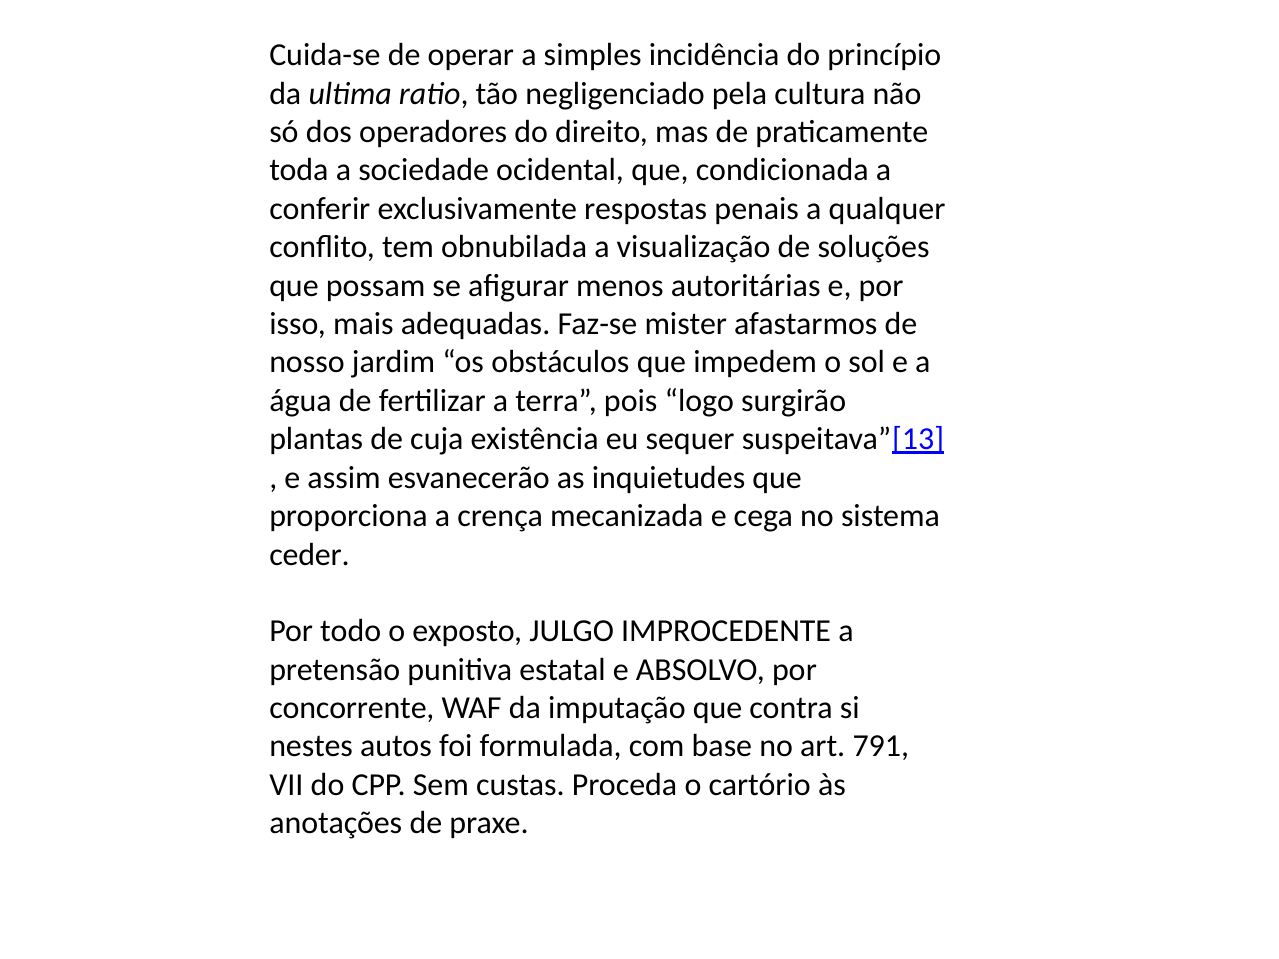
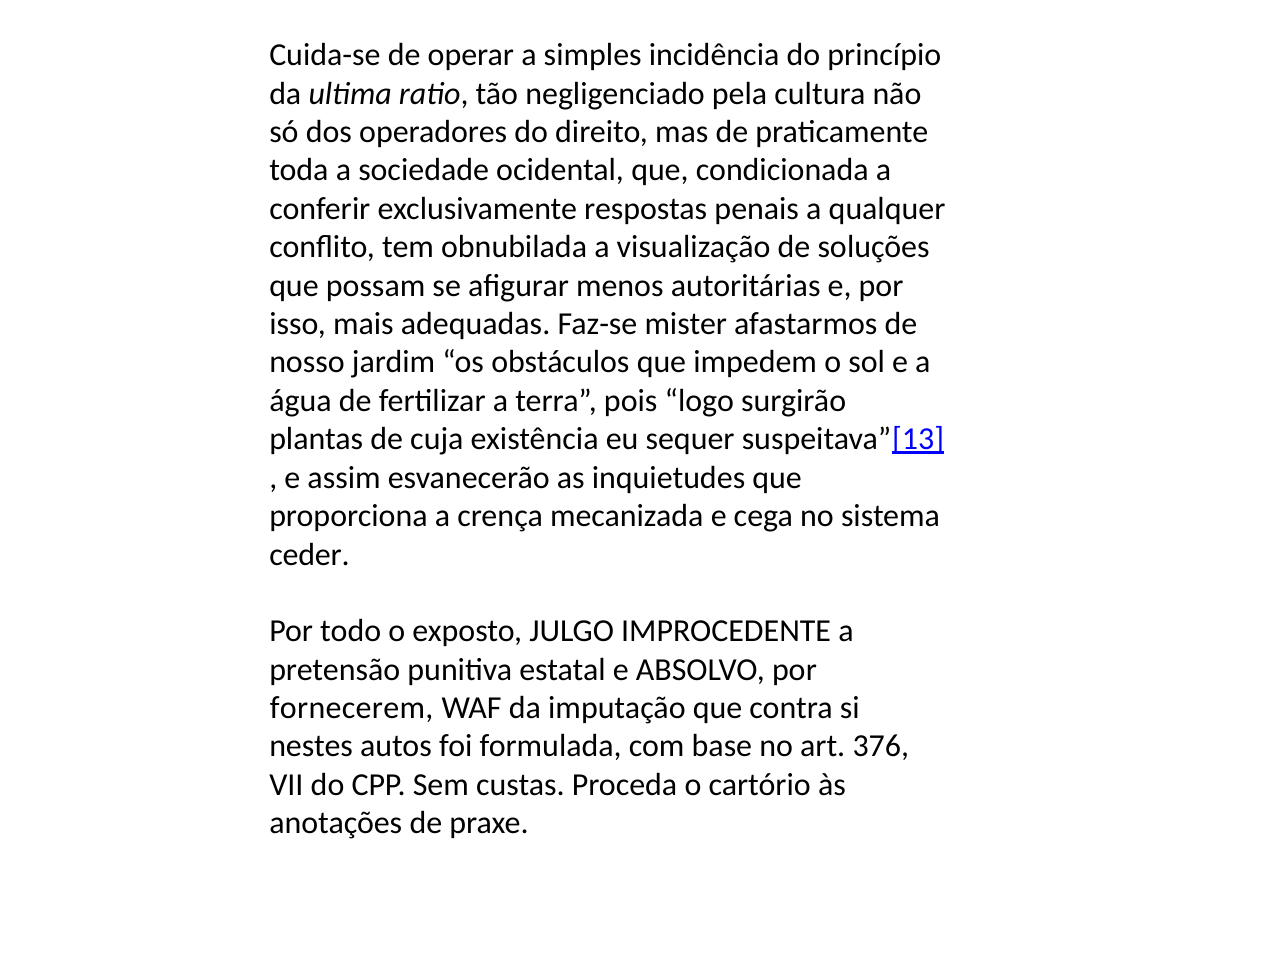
concorrente: concorrente -> fornecerem
791: 791 -> 376
